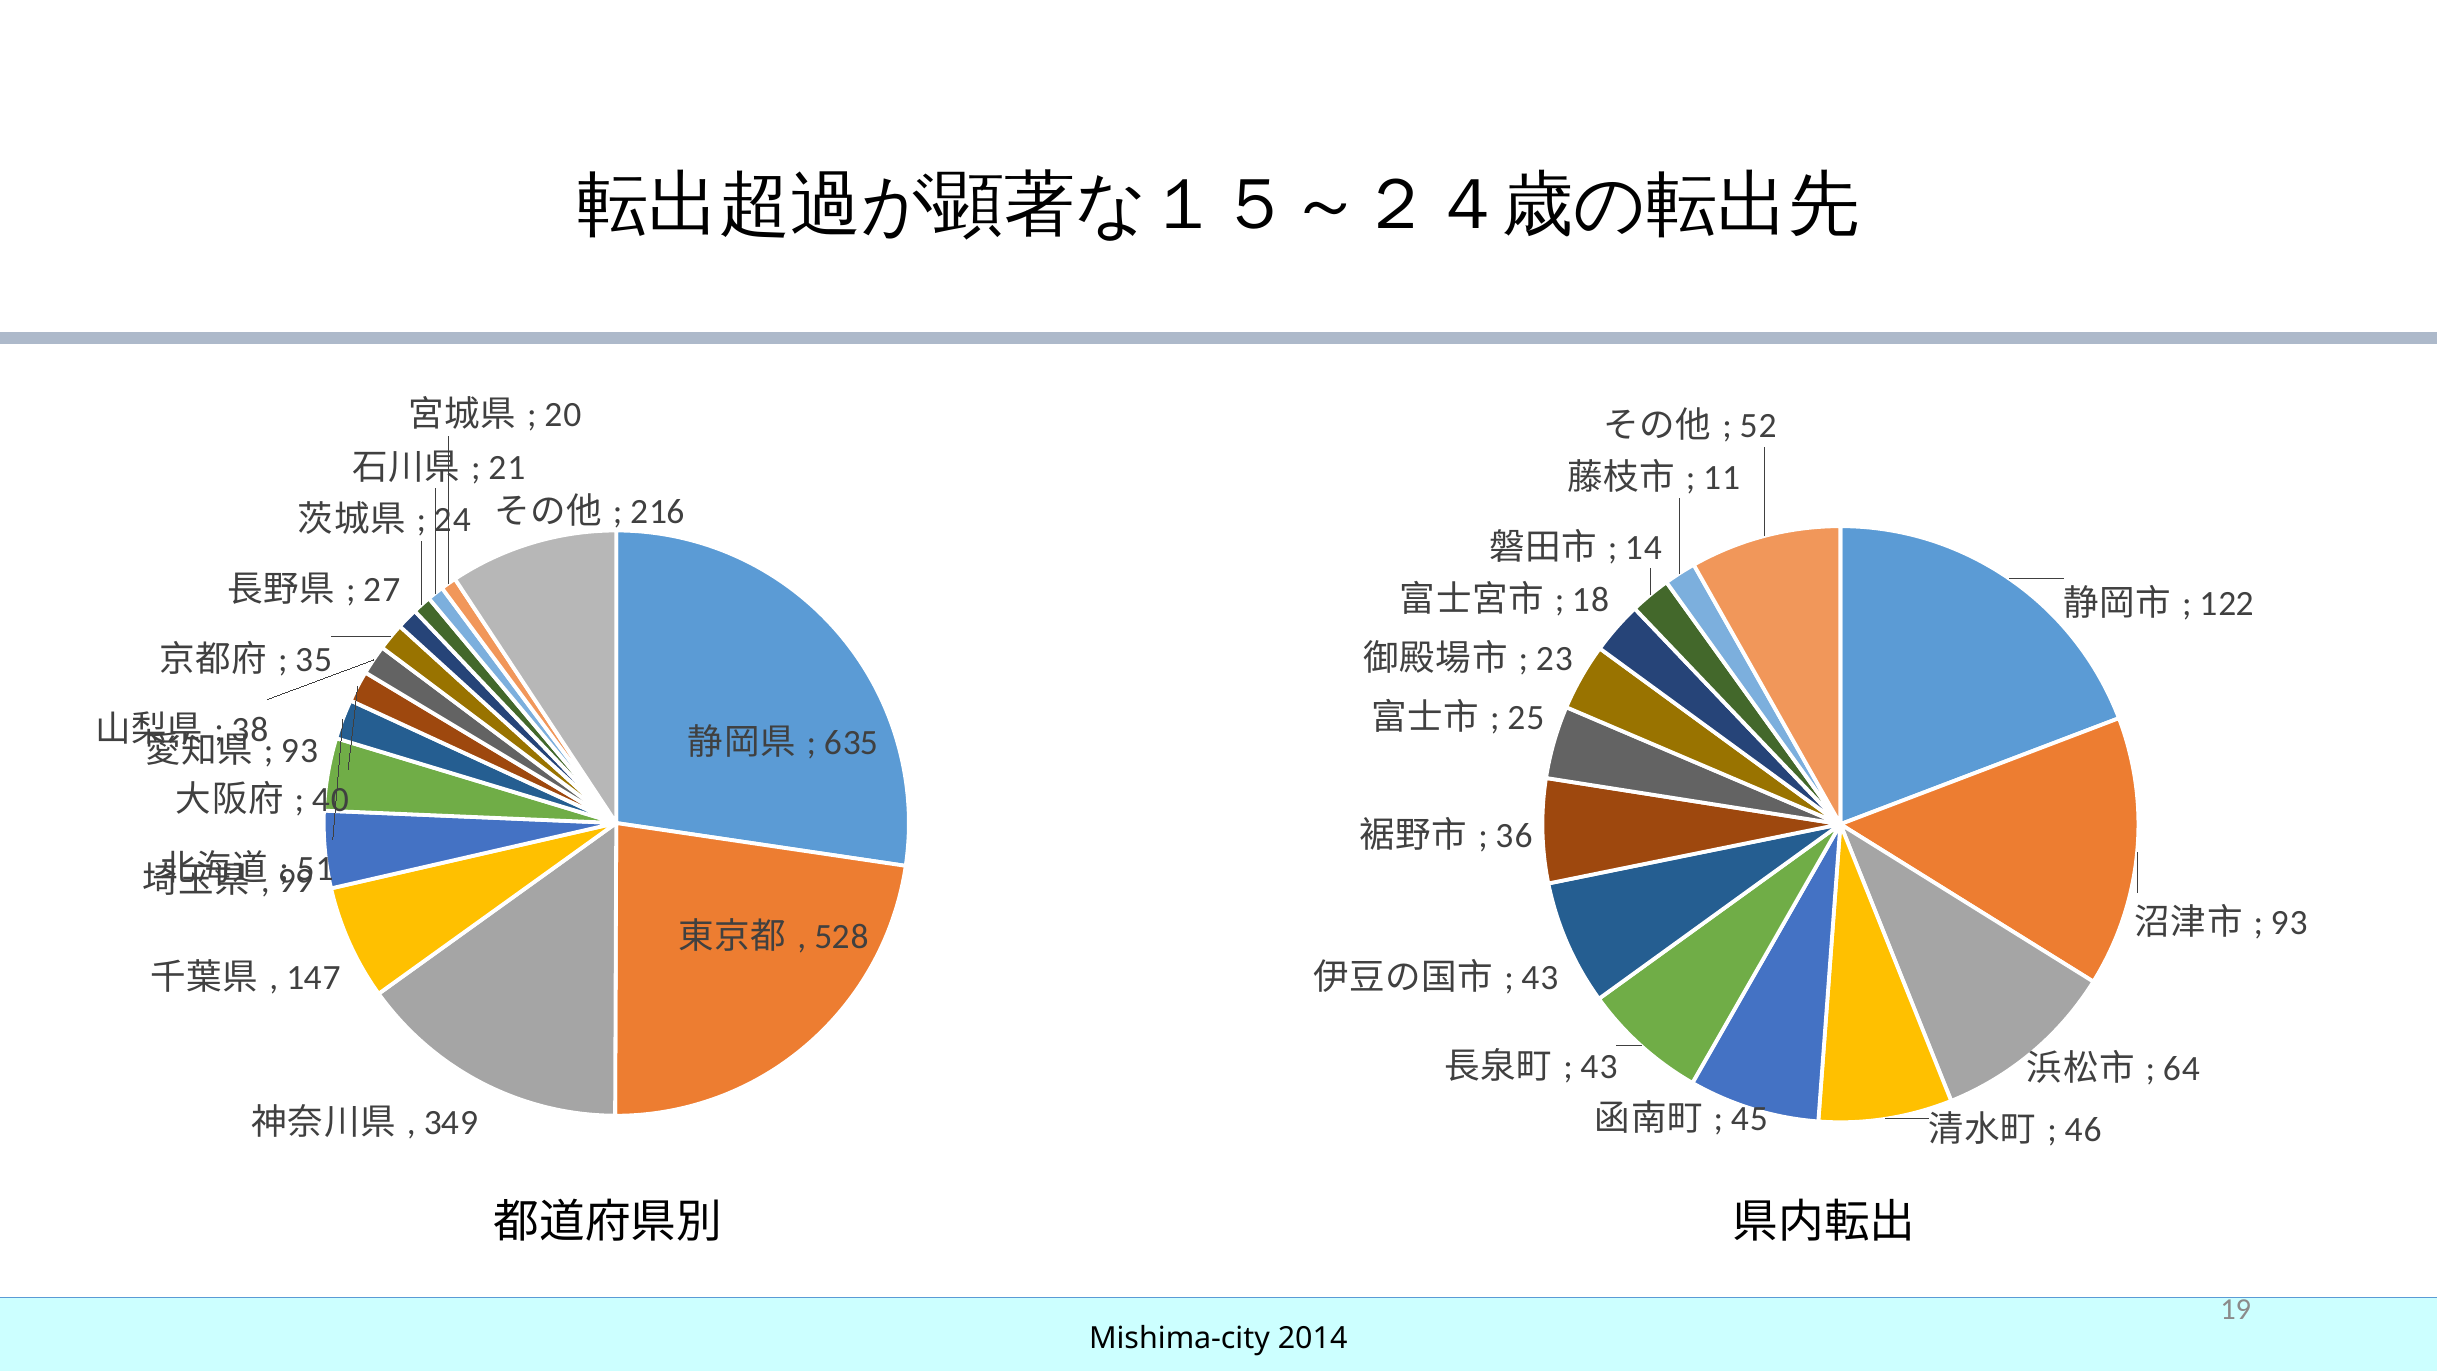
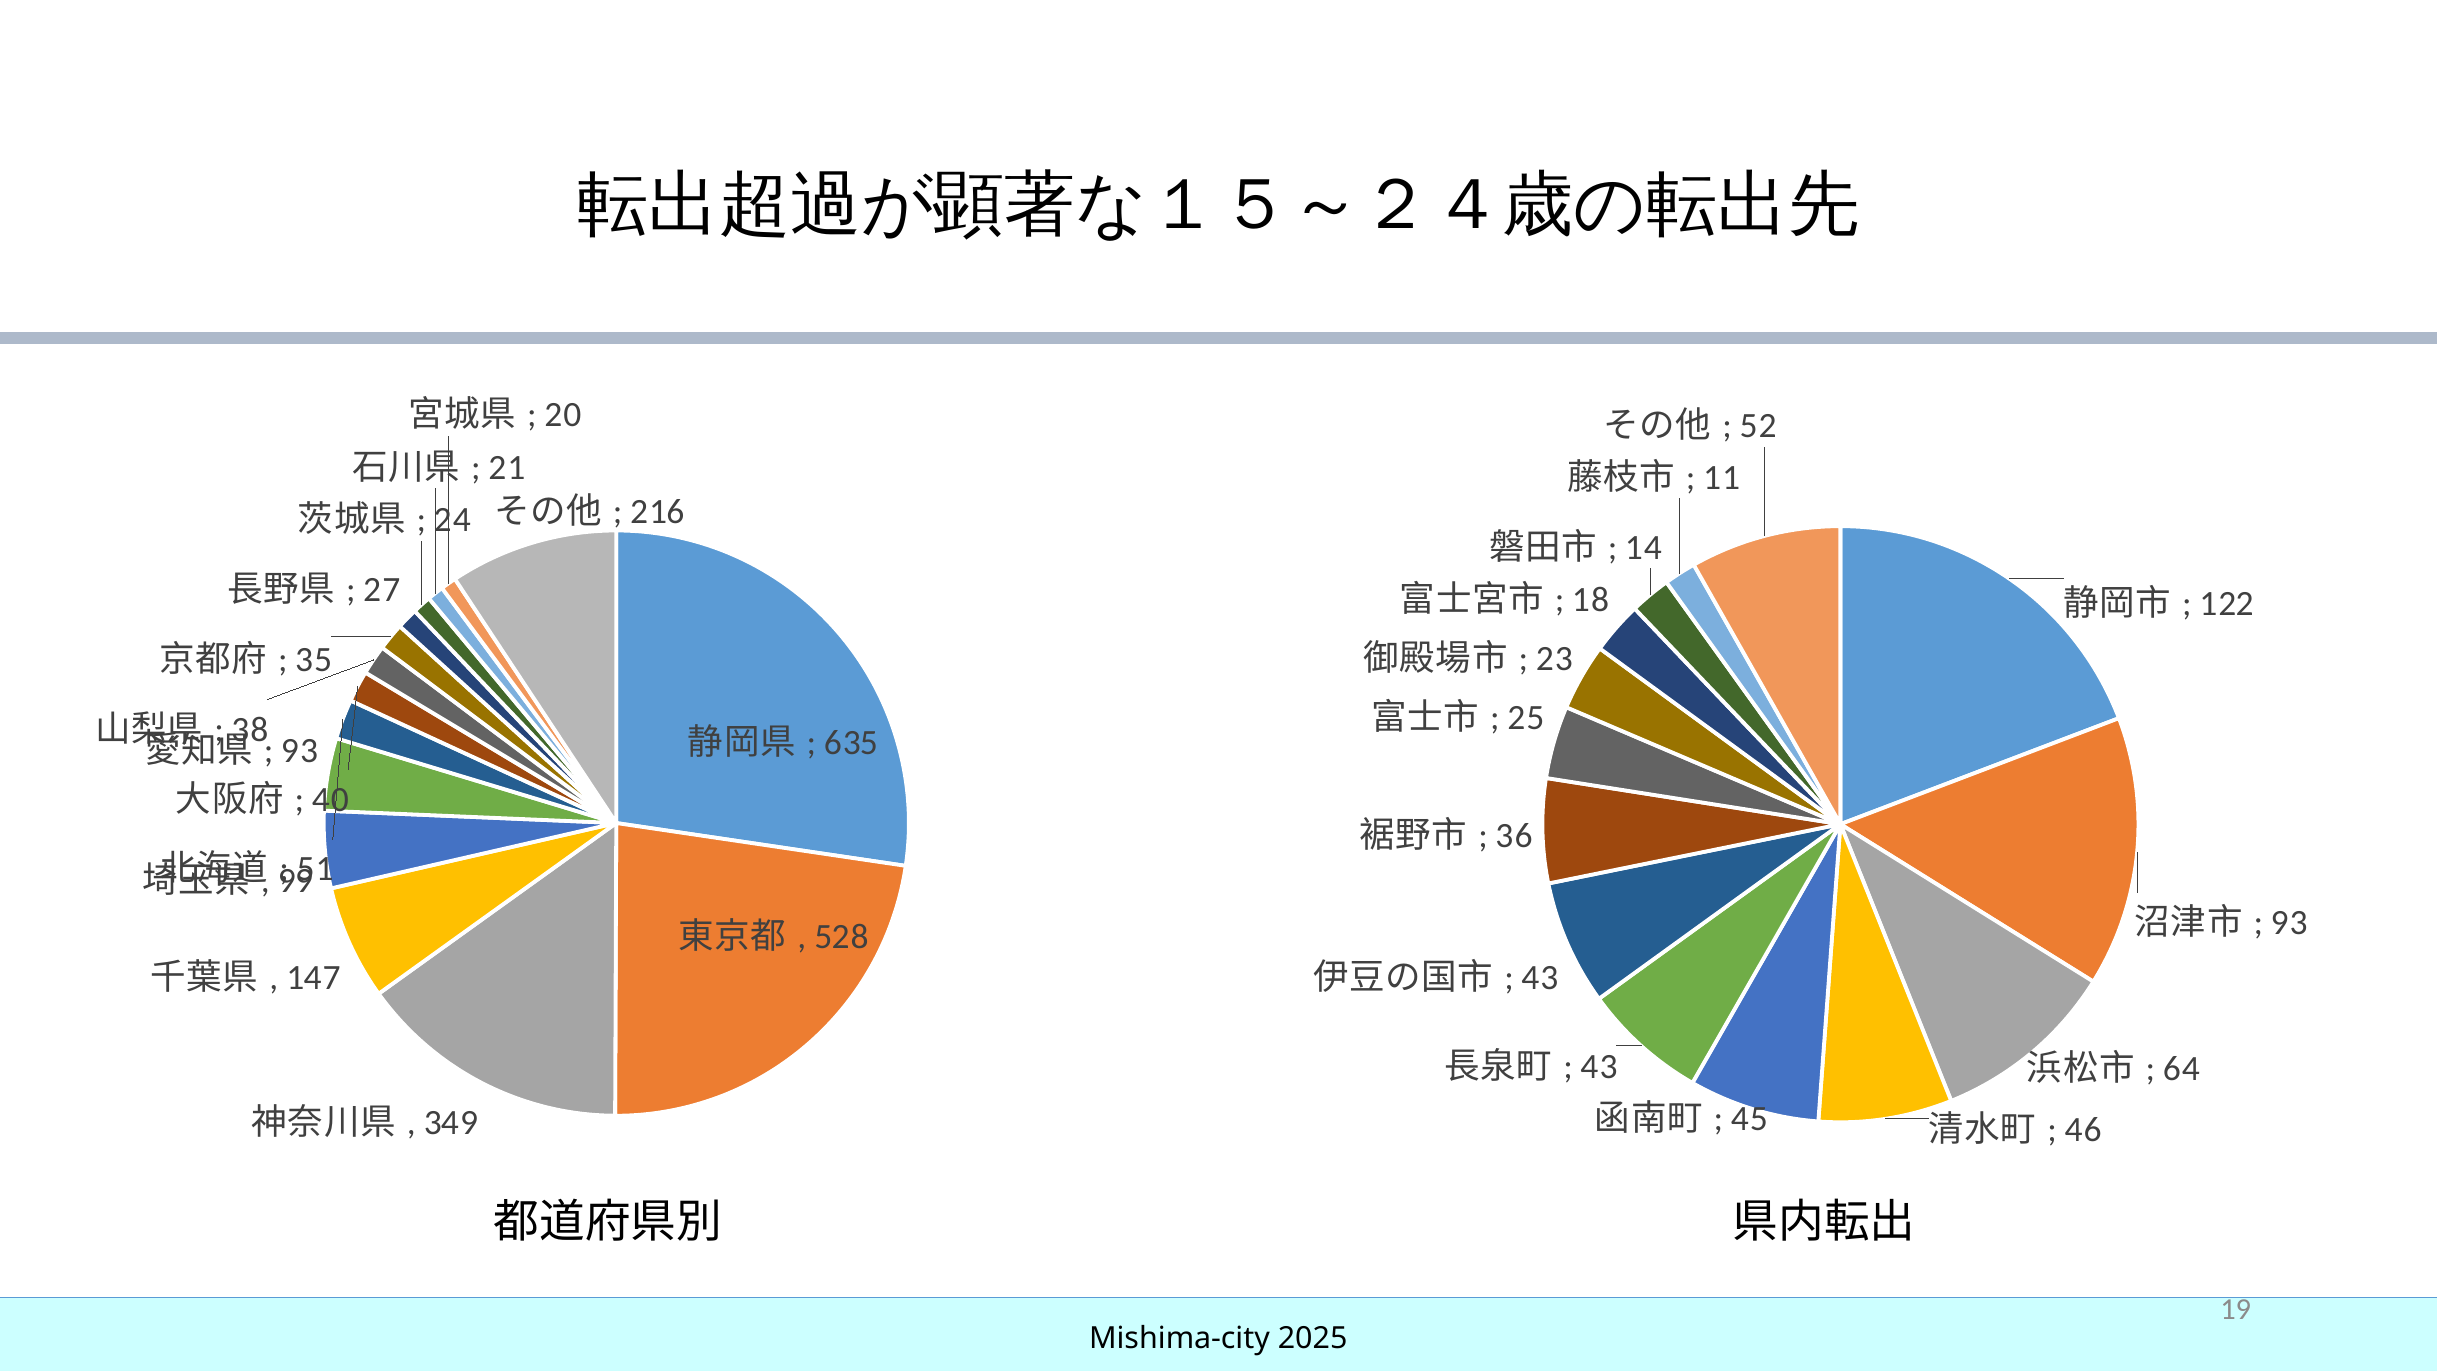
2014: 2014 -> 2025
